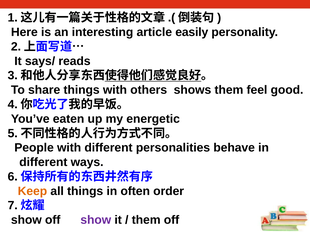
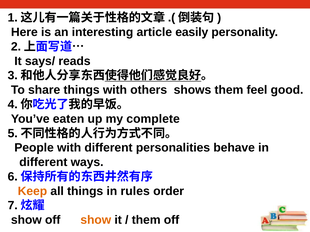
energetic: energetic -> complete
often: often -> rules
show at (96, 220) colour: purple -> orange
